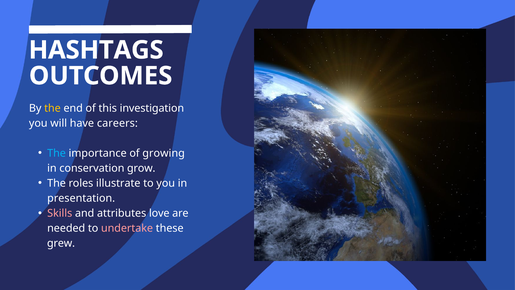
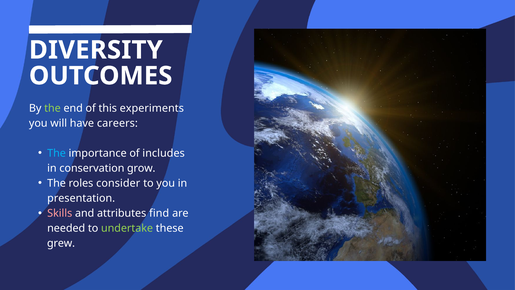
HASHTAGS: HASHTAGS -> DIVERSITY
the at (52, 108) colour: yellow -> light green
investigation: investigation -> experiments
growing: growing -> includes
illustrate: illustrate -> consider
love: love -> find
undertake colour: pink -> light green
